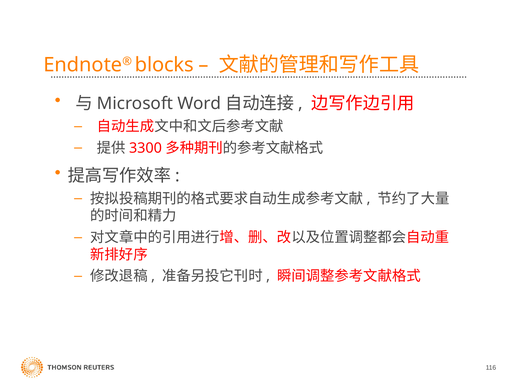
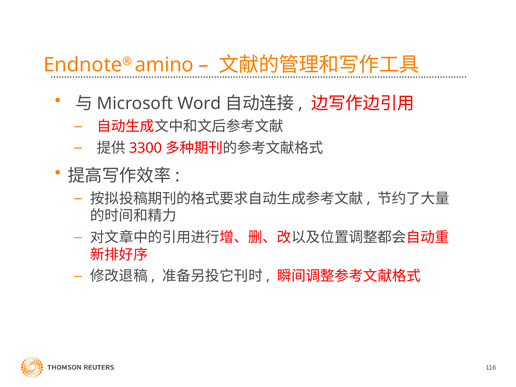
blocks: blocks -> amino
